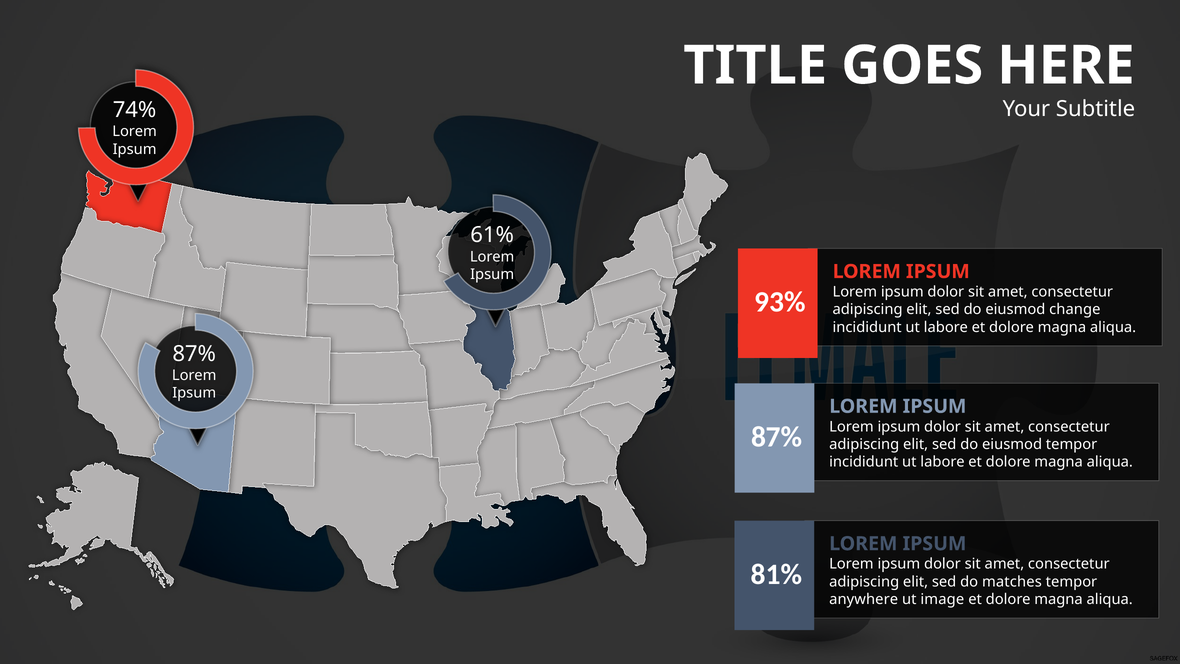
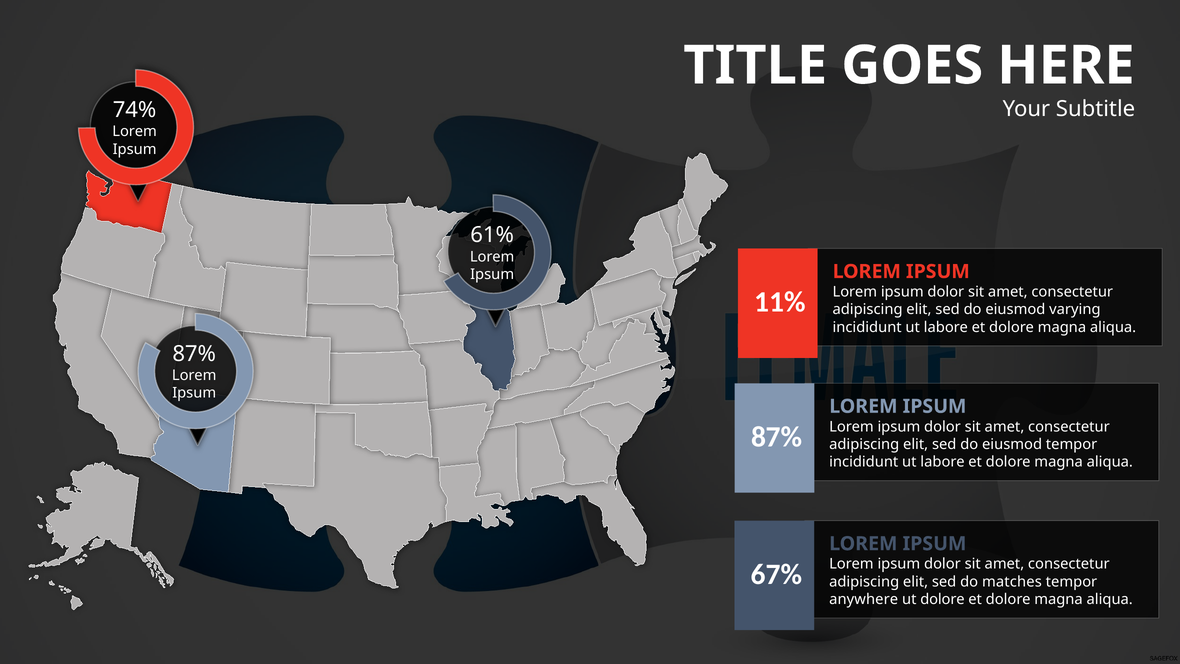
93%: 93% -> 11%
change: change -> varying
81%: 81% -> 67%
ut image: image -> dolore
